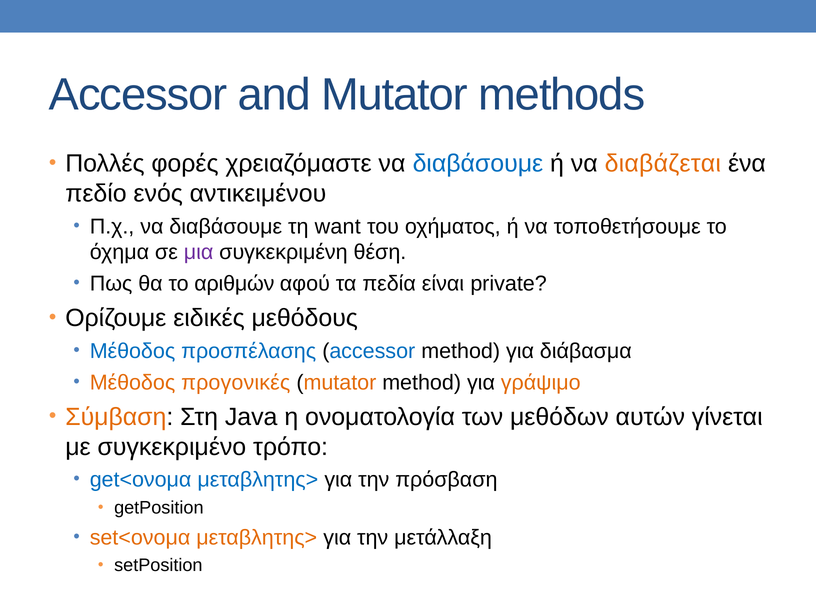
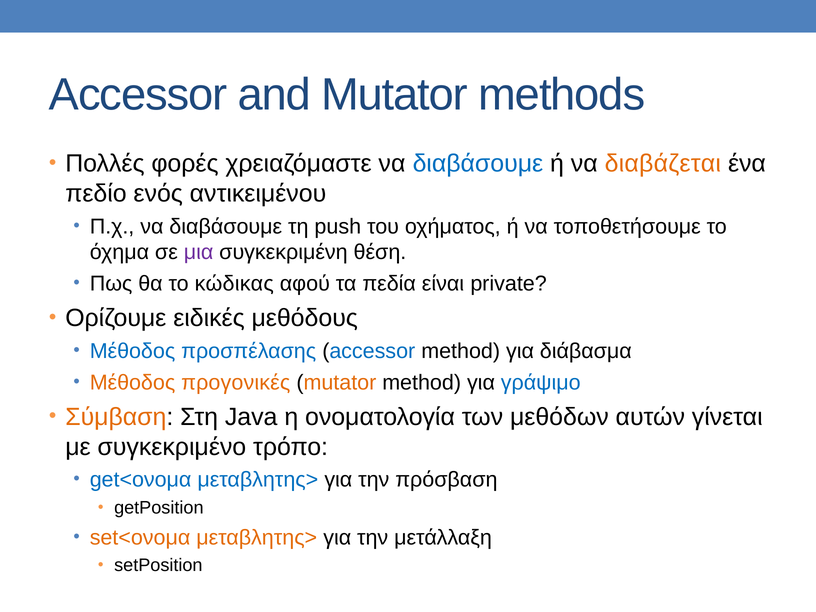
want: want -> push
αριθμών: αριθμών -> κώδικας
γράψιμο colour: orange -> blue
